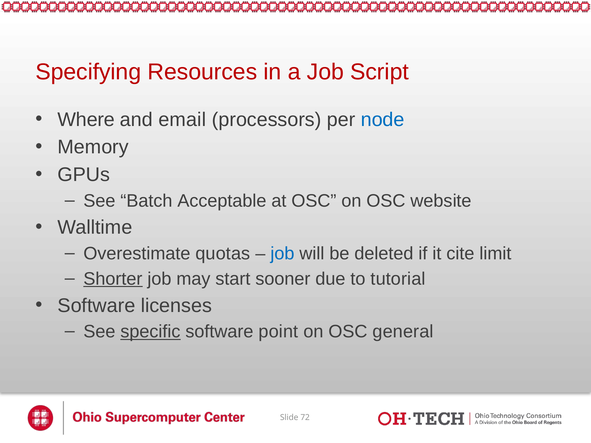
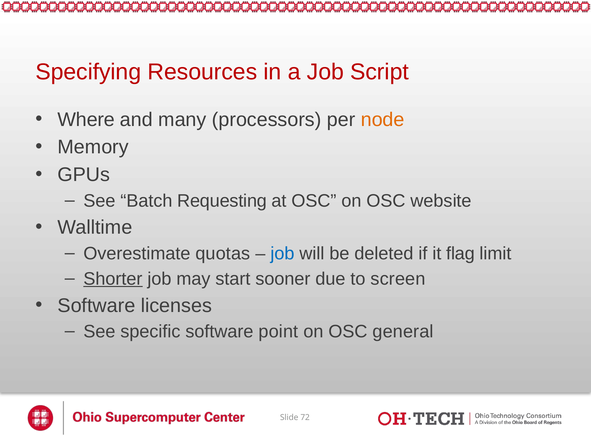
email: email -> many
node colour: blue -> orange
Acceptable: Acceptable -> Requesting
cite: cite -> flag
tutorial: tutorial -> screen
specific underline: present -> none
